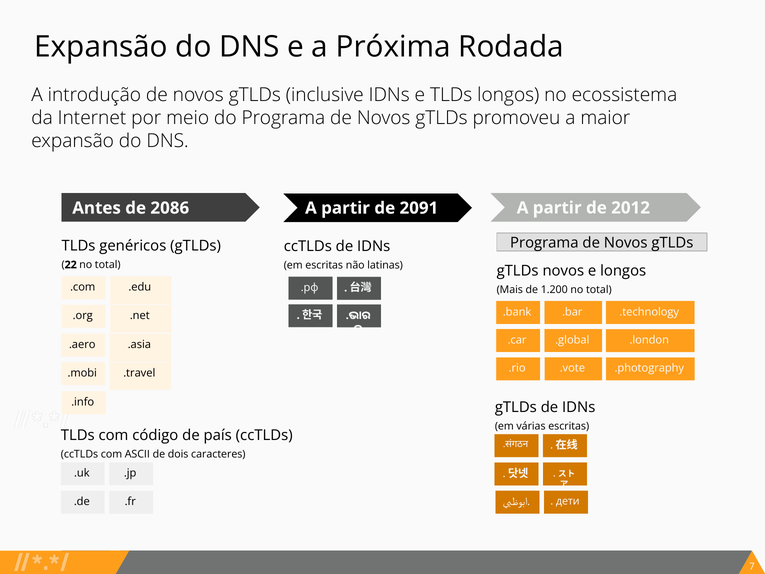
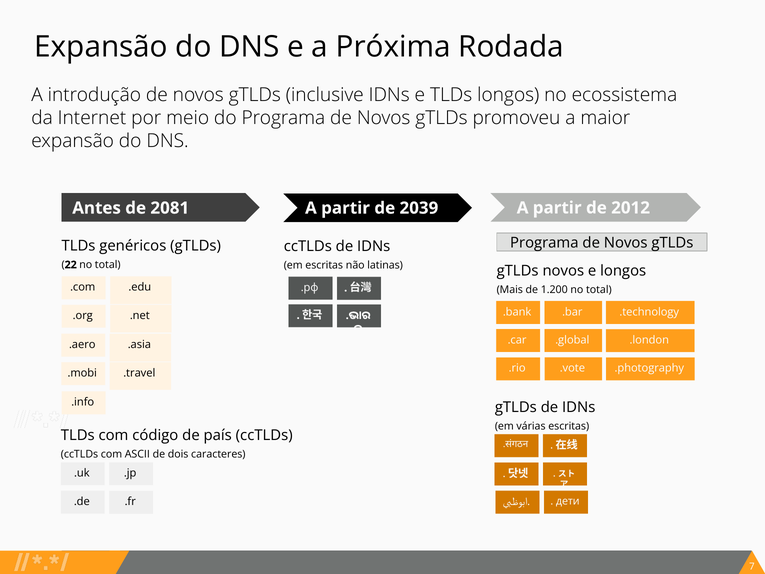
2086: 2086 -> 2081
2091: 2091 -> 2039
